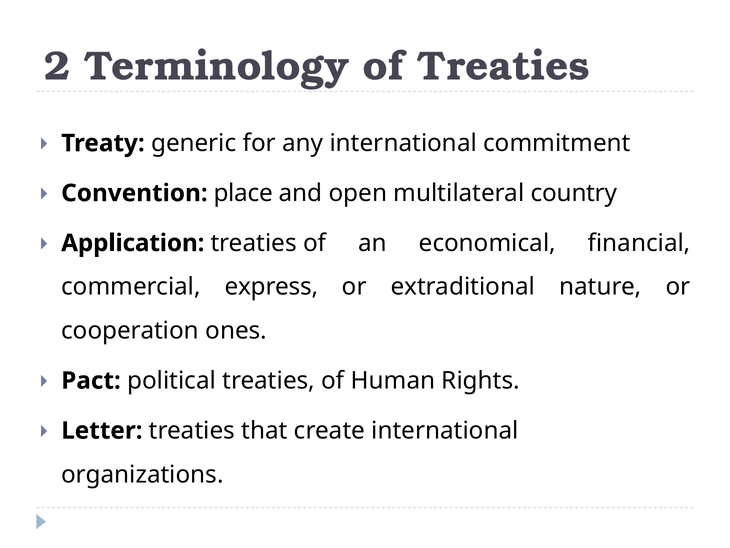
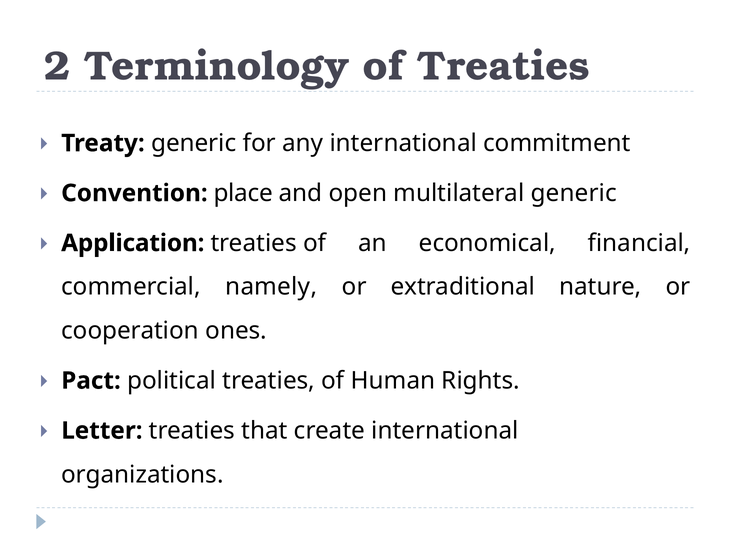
multilateral country: country -> generic
express: express -> namely
